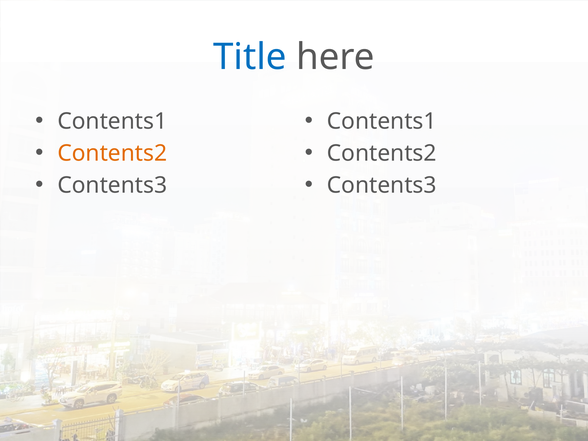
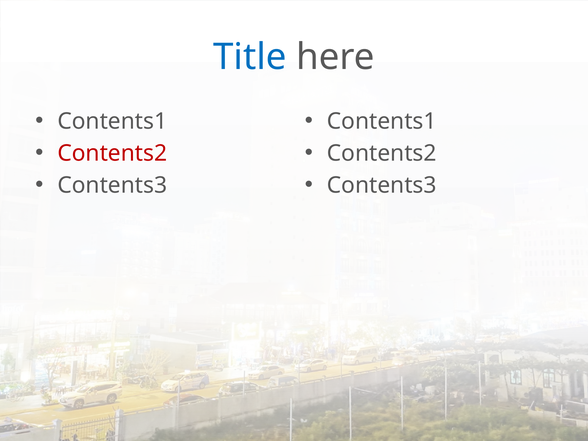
Contents2 at (112, 153) colour: orange -> red
